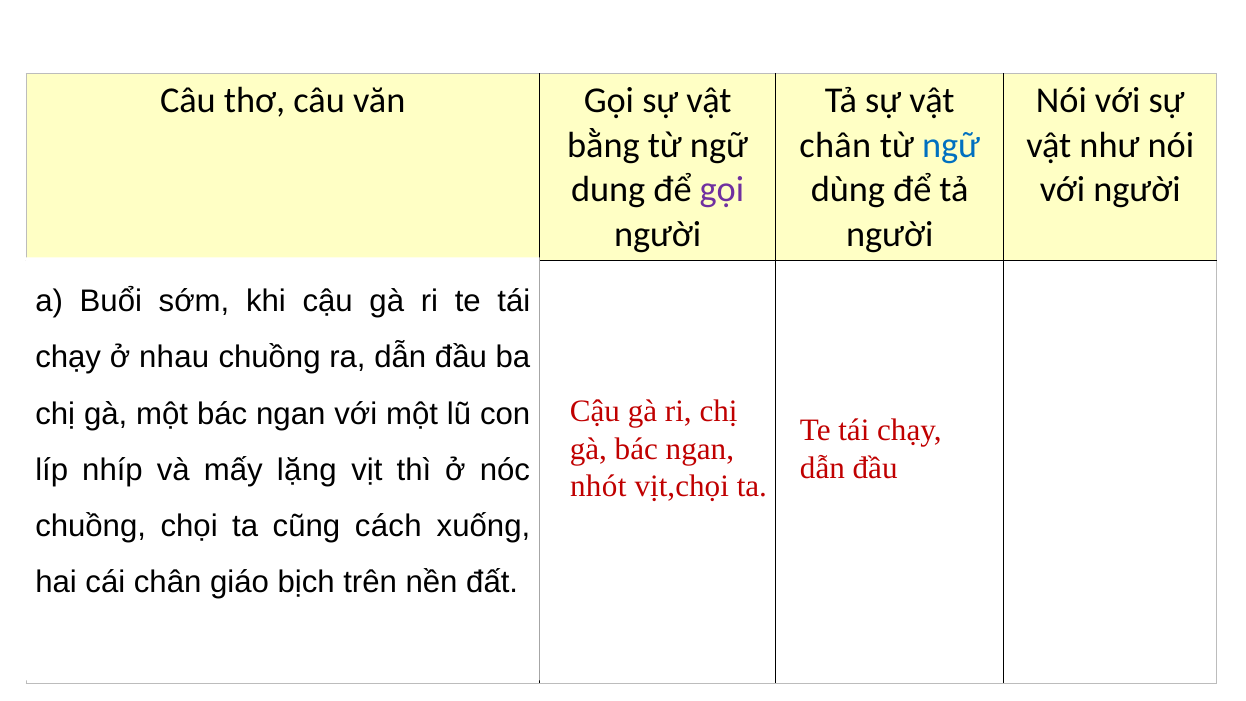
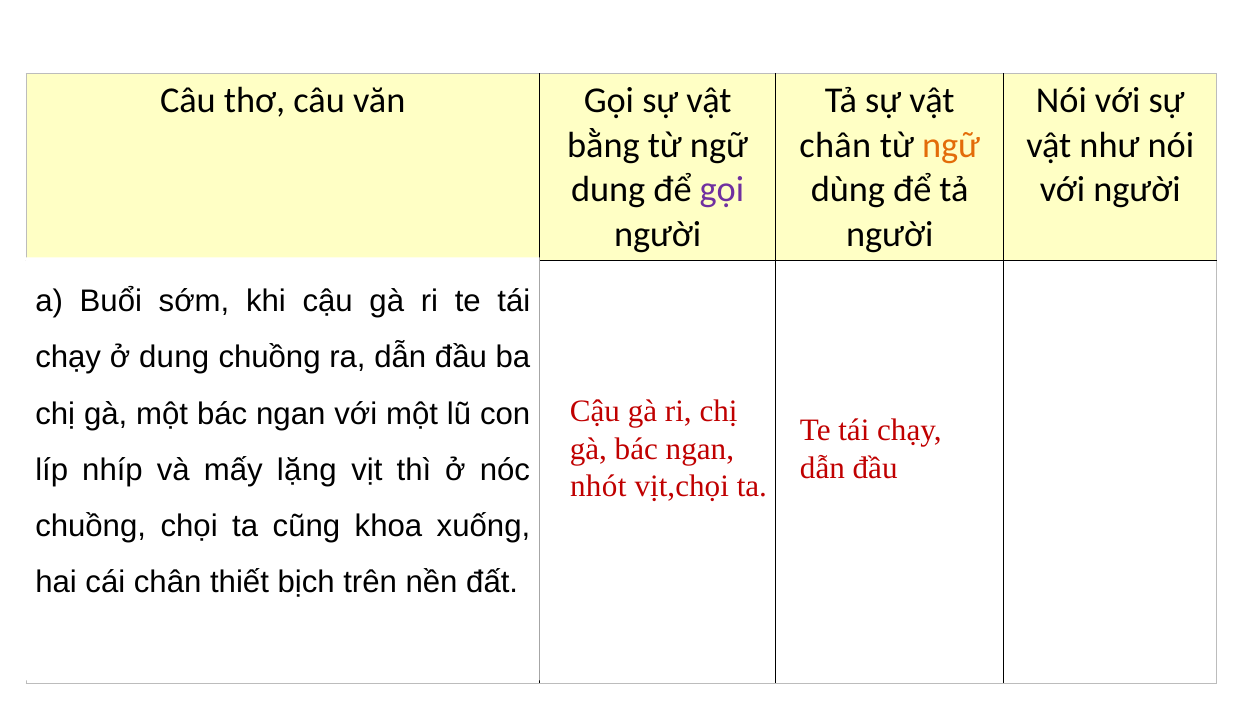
ngữ at (951, 145) colour: blue -> orange
ở nhau: nhau -> dung
cách: cách -> khoa
giáo: giáo -> thiết
